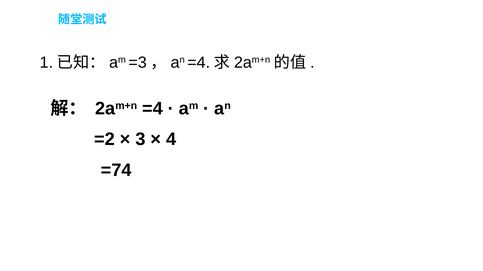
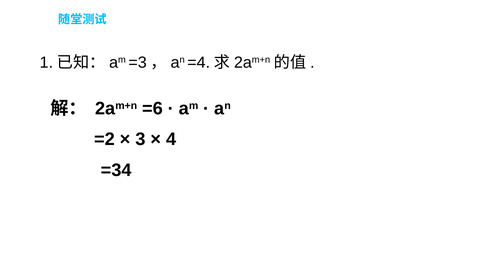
2am+n =4: =4 -> =6
=74: =74 -> =34
